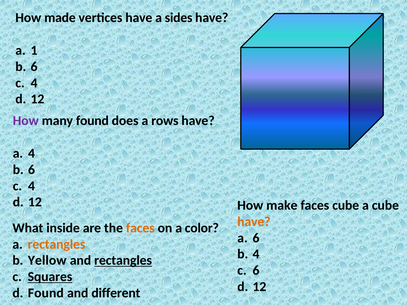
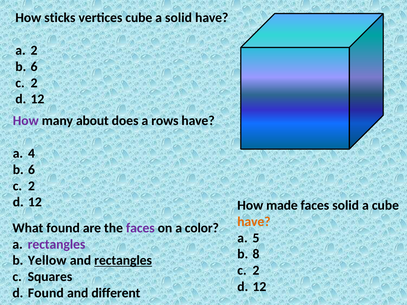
made: made -> sticks
vertices have: have -> cube
a sides: sides -> solid
a 1: 1 -> 2
4 at (34, 83): 4 -> 2
many found: found -> about
4 at (31, 186): 4 -> 2
make: make -> made
faces cube: cube -> solid
What inside: inside -> found
faces at (140, 228) colour: orange -> purple
a 6: 6 -> 5
rectangles at (57, 244) colour: orange -> purple
4 at (256, 254): 4 -> 8
6 at (256, 271): 6 -> 2
Squares underline: present -> none
